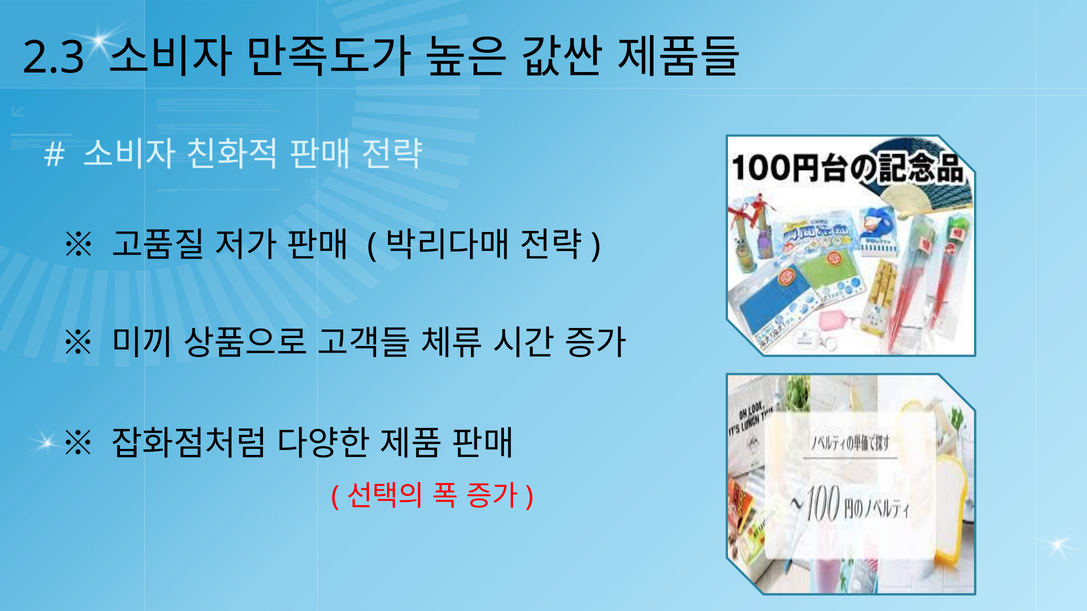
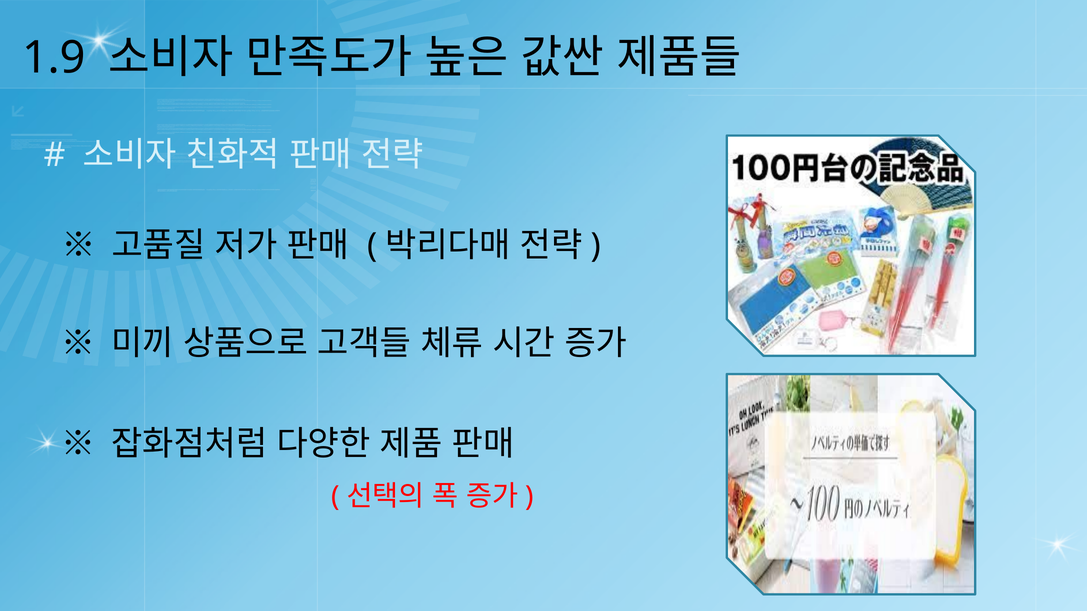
2.3: 2.3 -> 1.9
